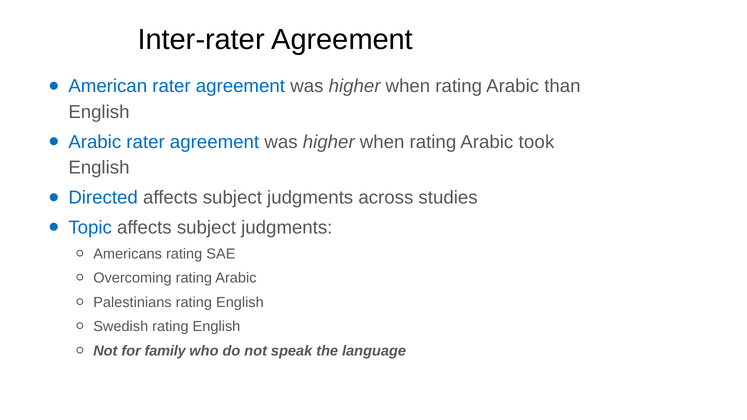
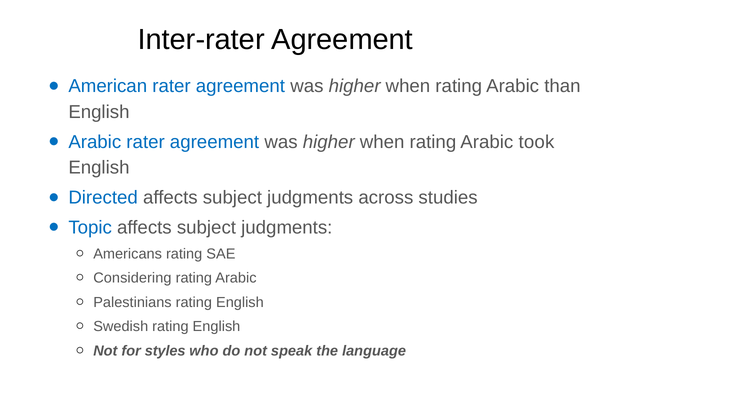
Overcoming: Overcoming -> Considering
family: family -> styles
